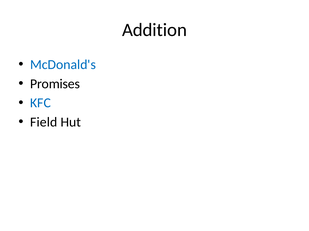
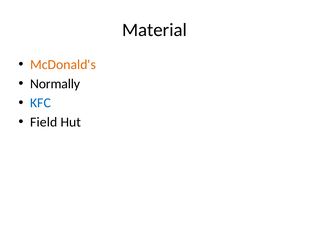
Addition: Addition -> Material
McDonald's colour: blue -> orange
Promises: Promises -> Normally
